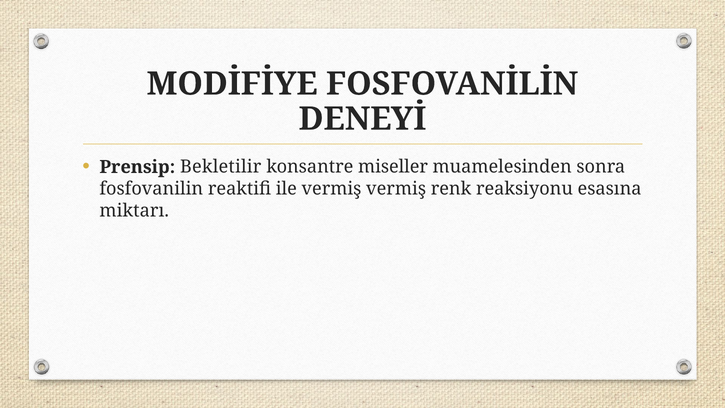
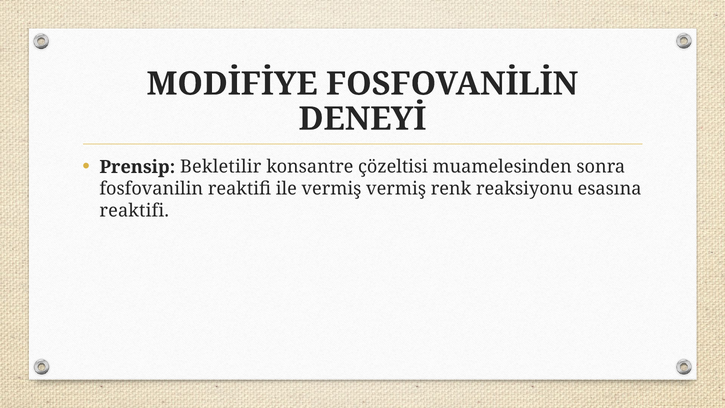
miseller: miseller -> çözeltisi
miktarı at (134, 210): miktarı -> reaktifi
